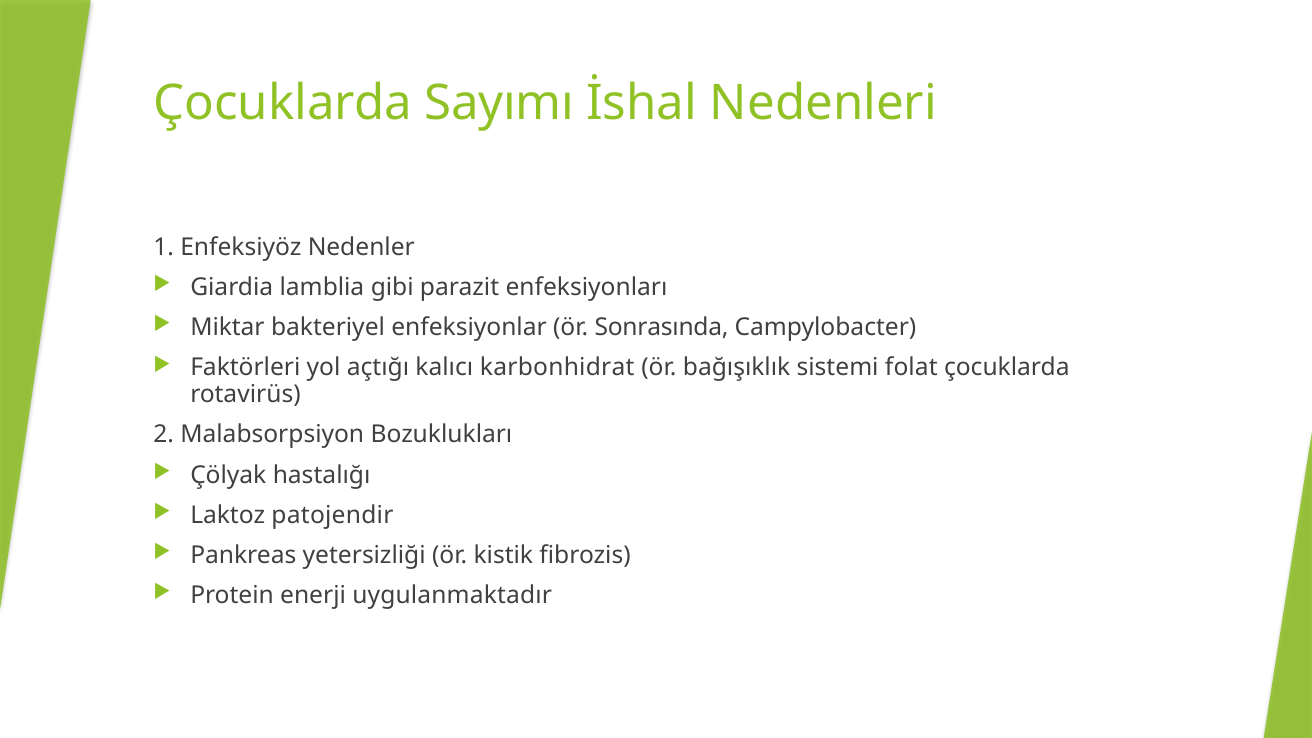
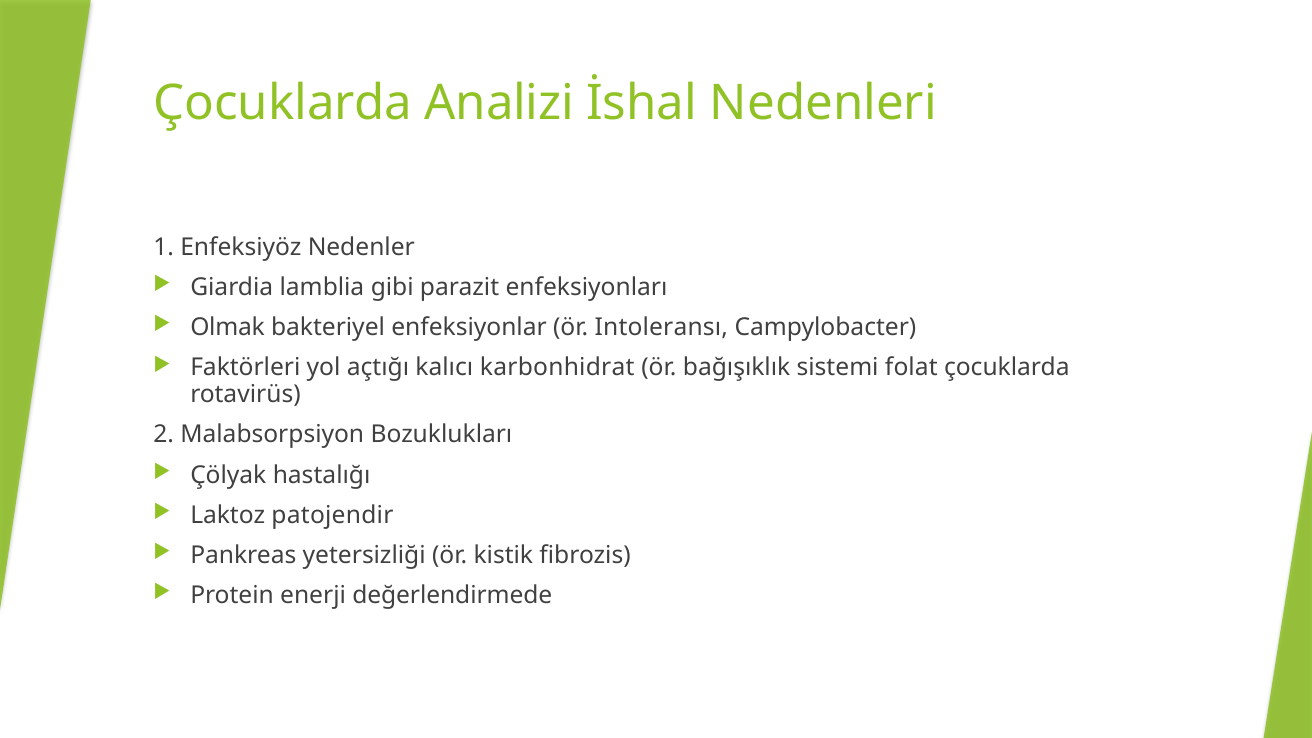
Sayımı: Sayımı -> Analizi
Miktar: Miktar -> Olmak
Sonrasında: Sonrasında -> Intoleransı
uygulanmaktadır: uygulanmaktadır -> değerlendirmede
